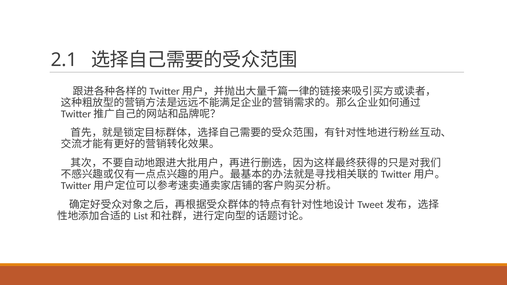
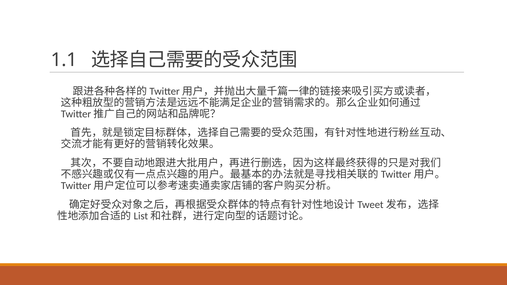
2.1: 2.1 -> 1.1
